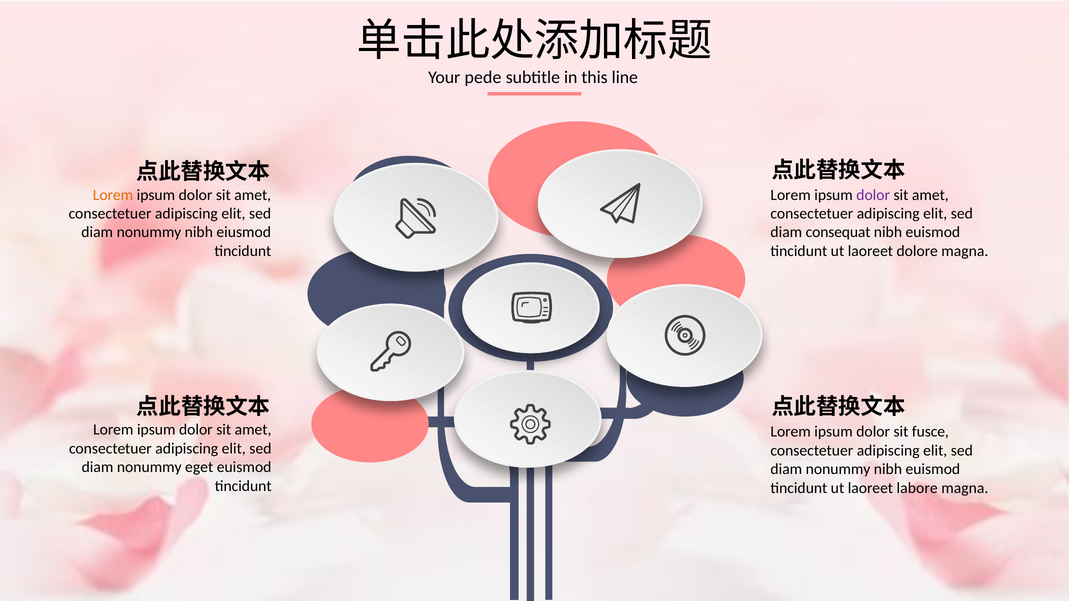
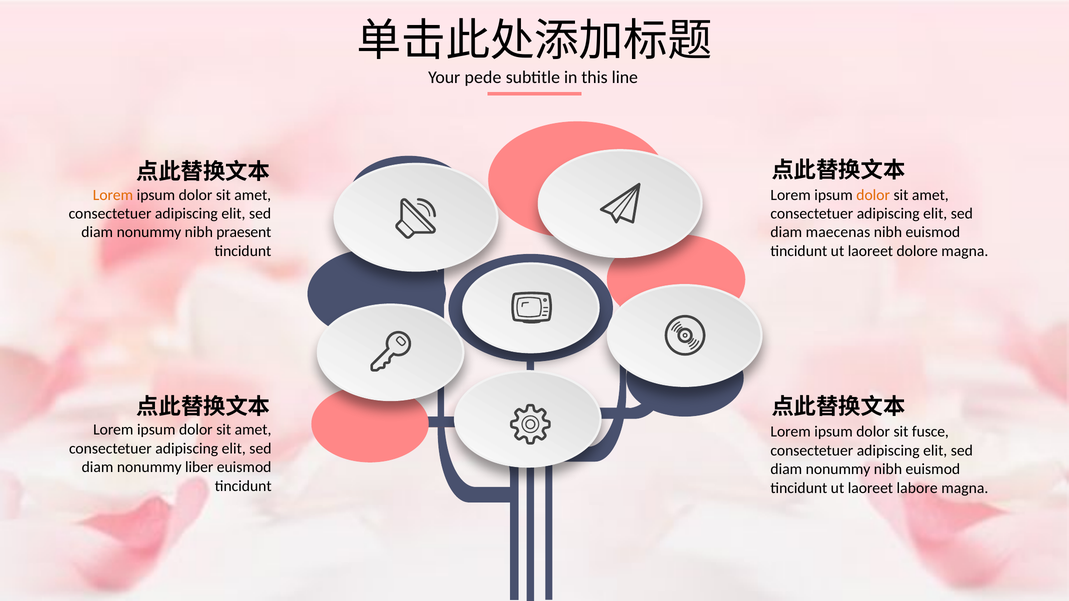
dolor at (873, 195) colour: purple -> orange
eiusmod: eiusmod -> praesent
consequat: consequat -> maecenas
eget: eget -> liber
